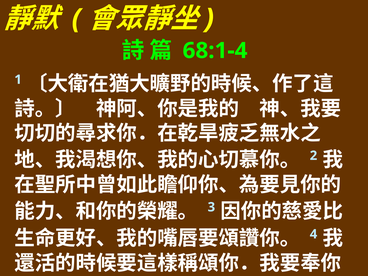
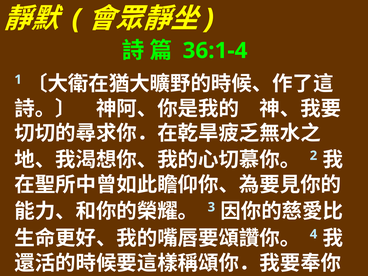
68:1-4: 68:1-4 -> 36:1-4
